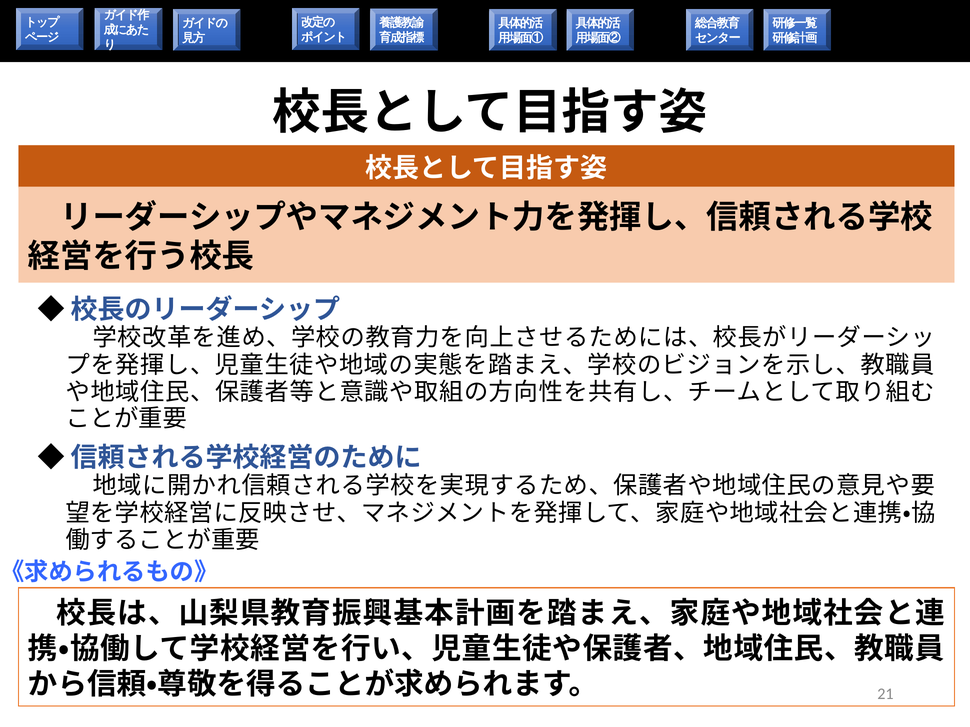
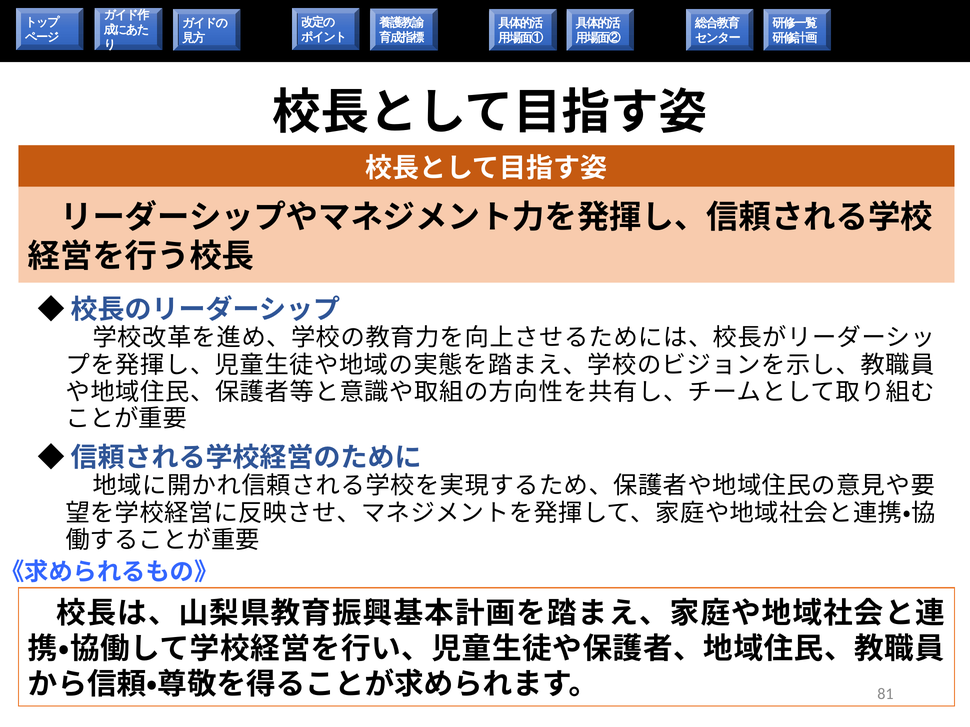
21: 21 -> 81
